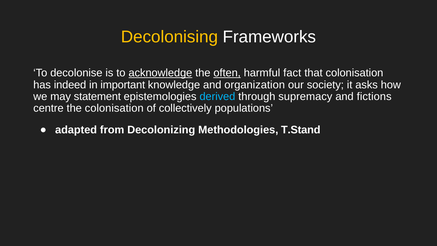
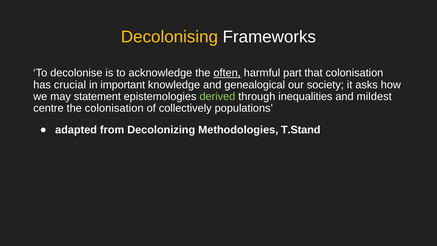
acknowledge underline: present -> none
fact: fact -> part
indeed: indeed -> crucial
organization: organization -> genealogical
derived colour: light blue -> light green
supremacy: supremacy -> inequalities
fictions: fictions -> mildest
